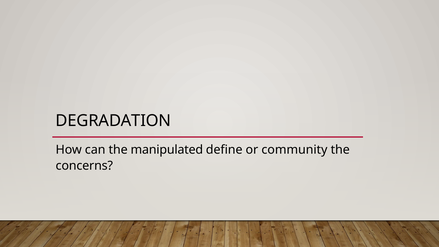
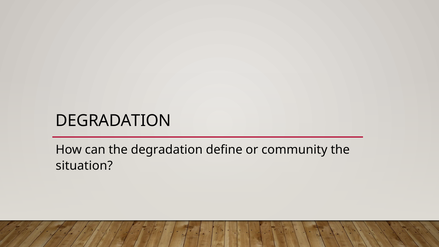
the manipulated: manipulated -> degradation
concerns: concerns -> situation
